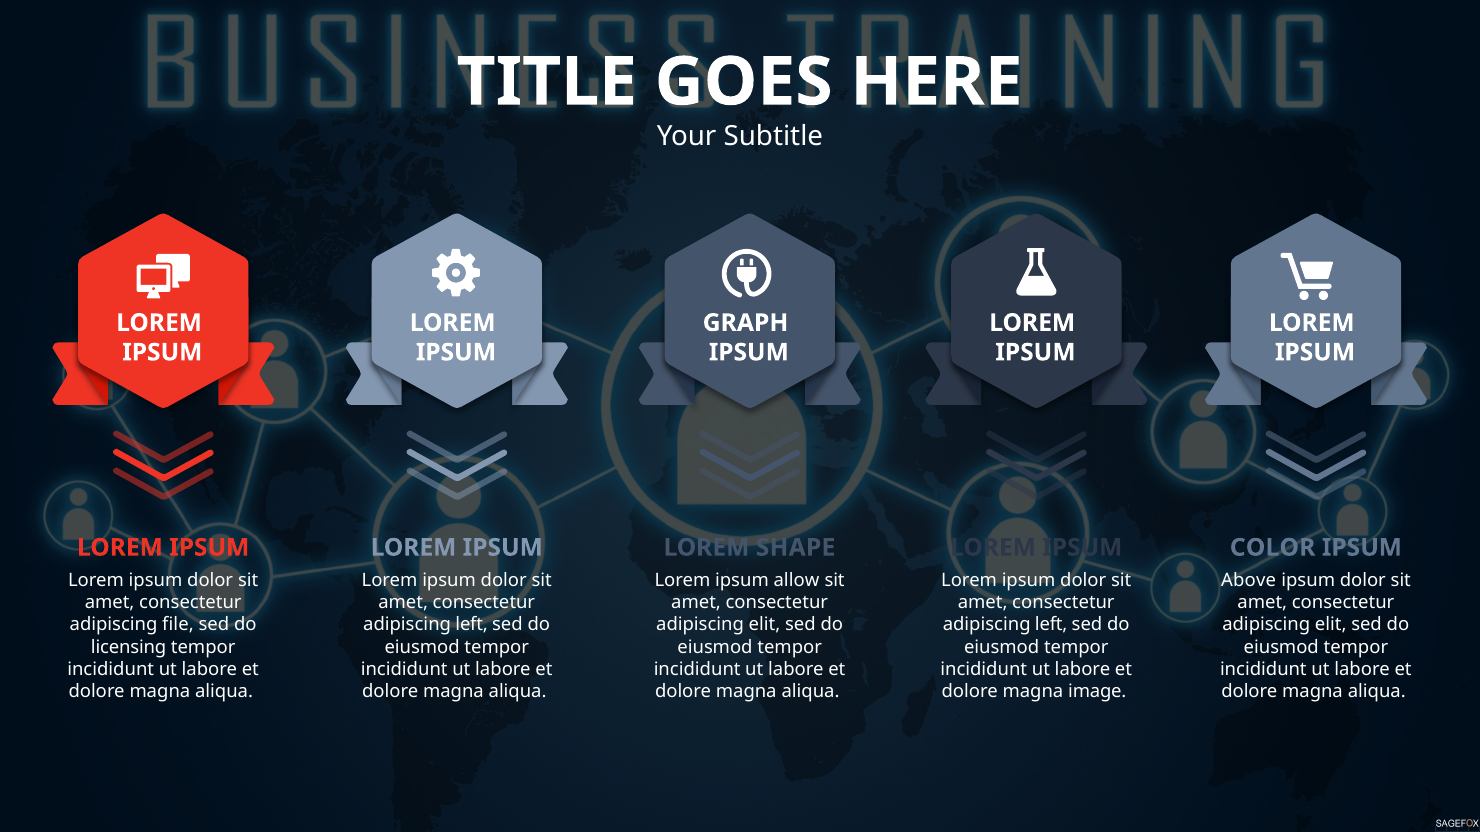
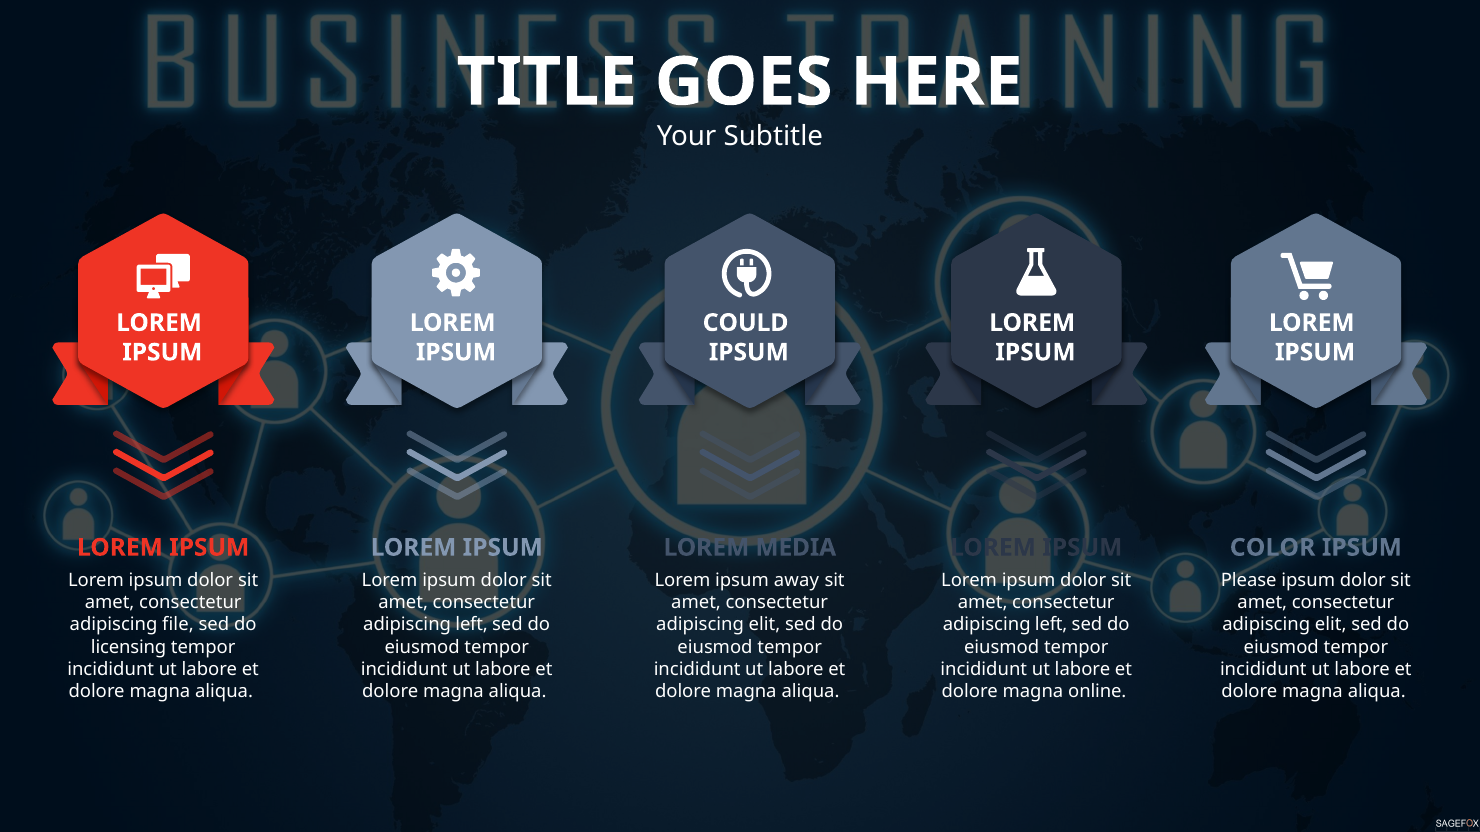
GRAPH: GRAPH -> COULD
SHAPE: SHAPE -> MEDIA
allow: allow -> away
Above: Above -> Please
image: image -> online
